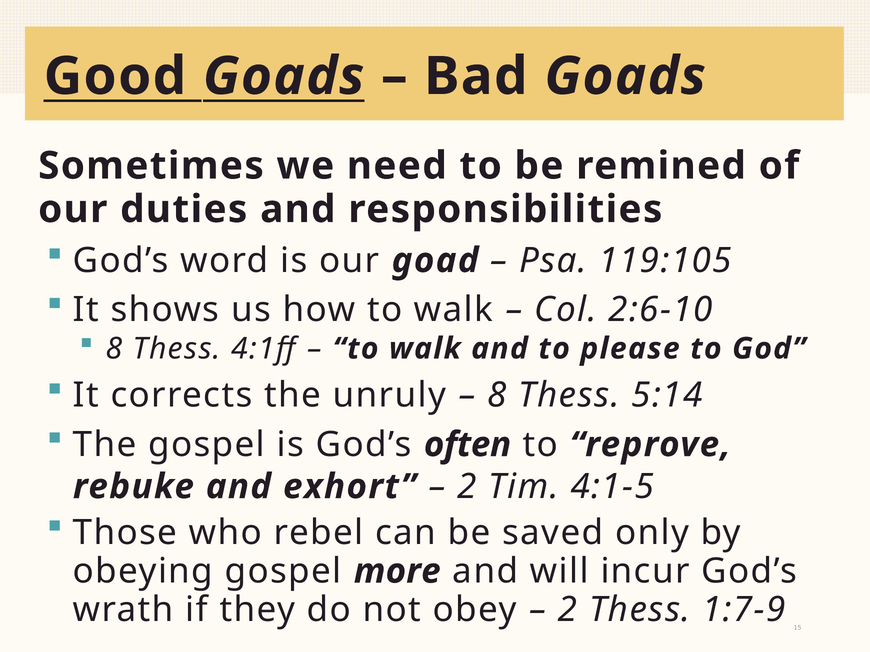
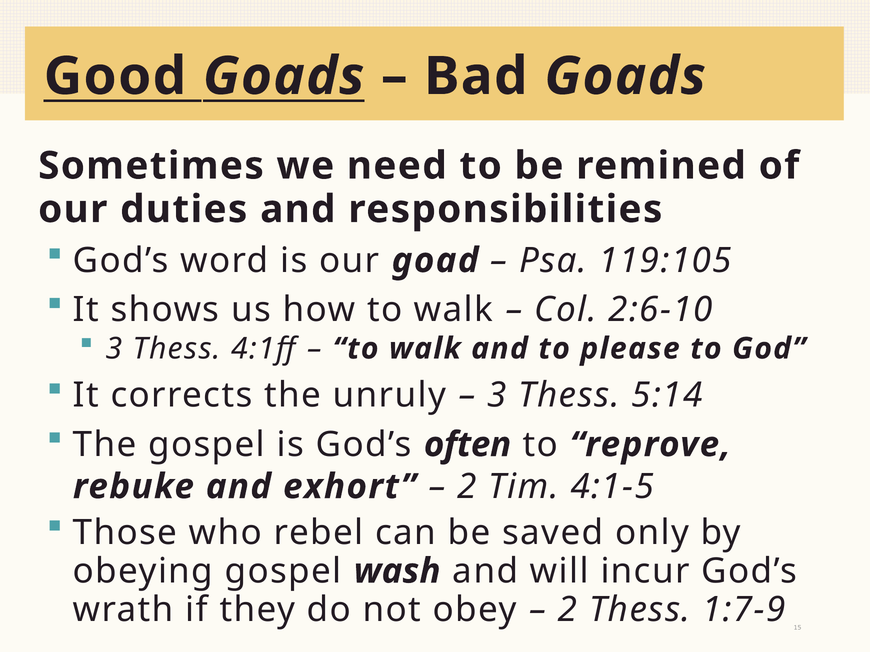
8 at (114, 349): 8 -> 3
8 at (497, 396): 8 -> 3
more: more -> wash
